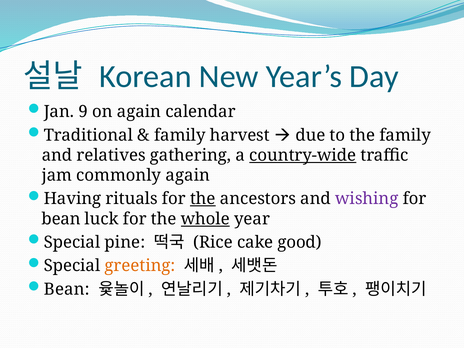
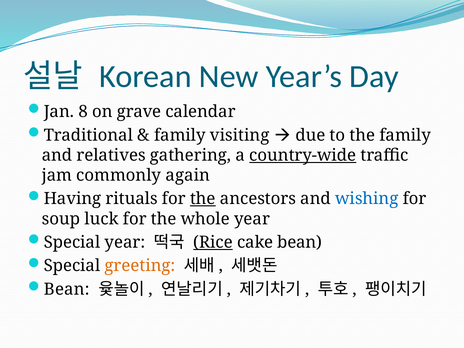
9: 9 -> 8
on again: again -> grave
harvest: harvest -> visiting
wishing colour: purple -> blue
bean at (61, 219): bean -> soup
whole underline: present -> none
Special pine: pine -> year
Rice underline: none -> present
cake good: good -> bean
